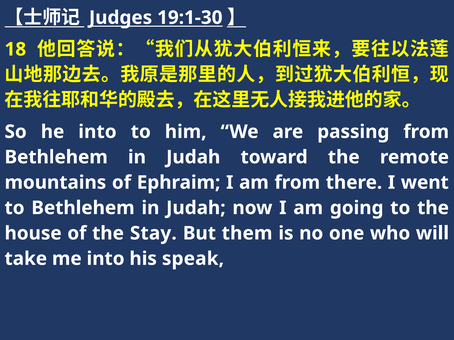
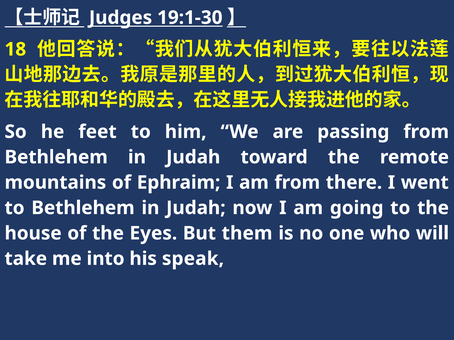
he into: into -> feet
Stay: Stay -> Eyes
